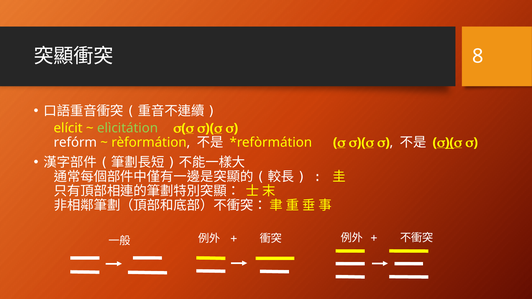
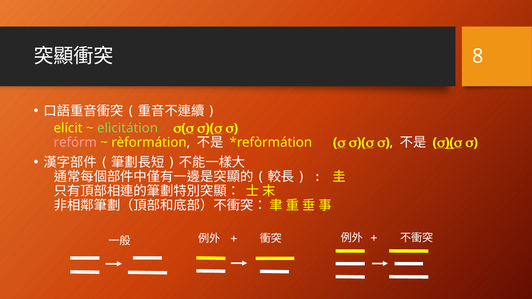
refórm colour: white -> pink
